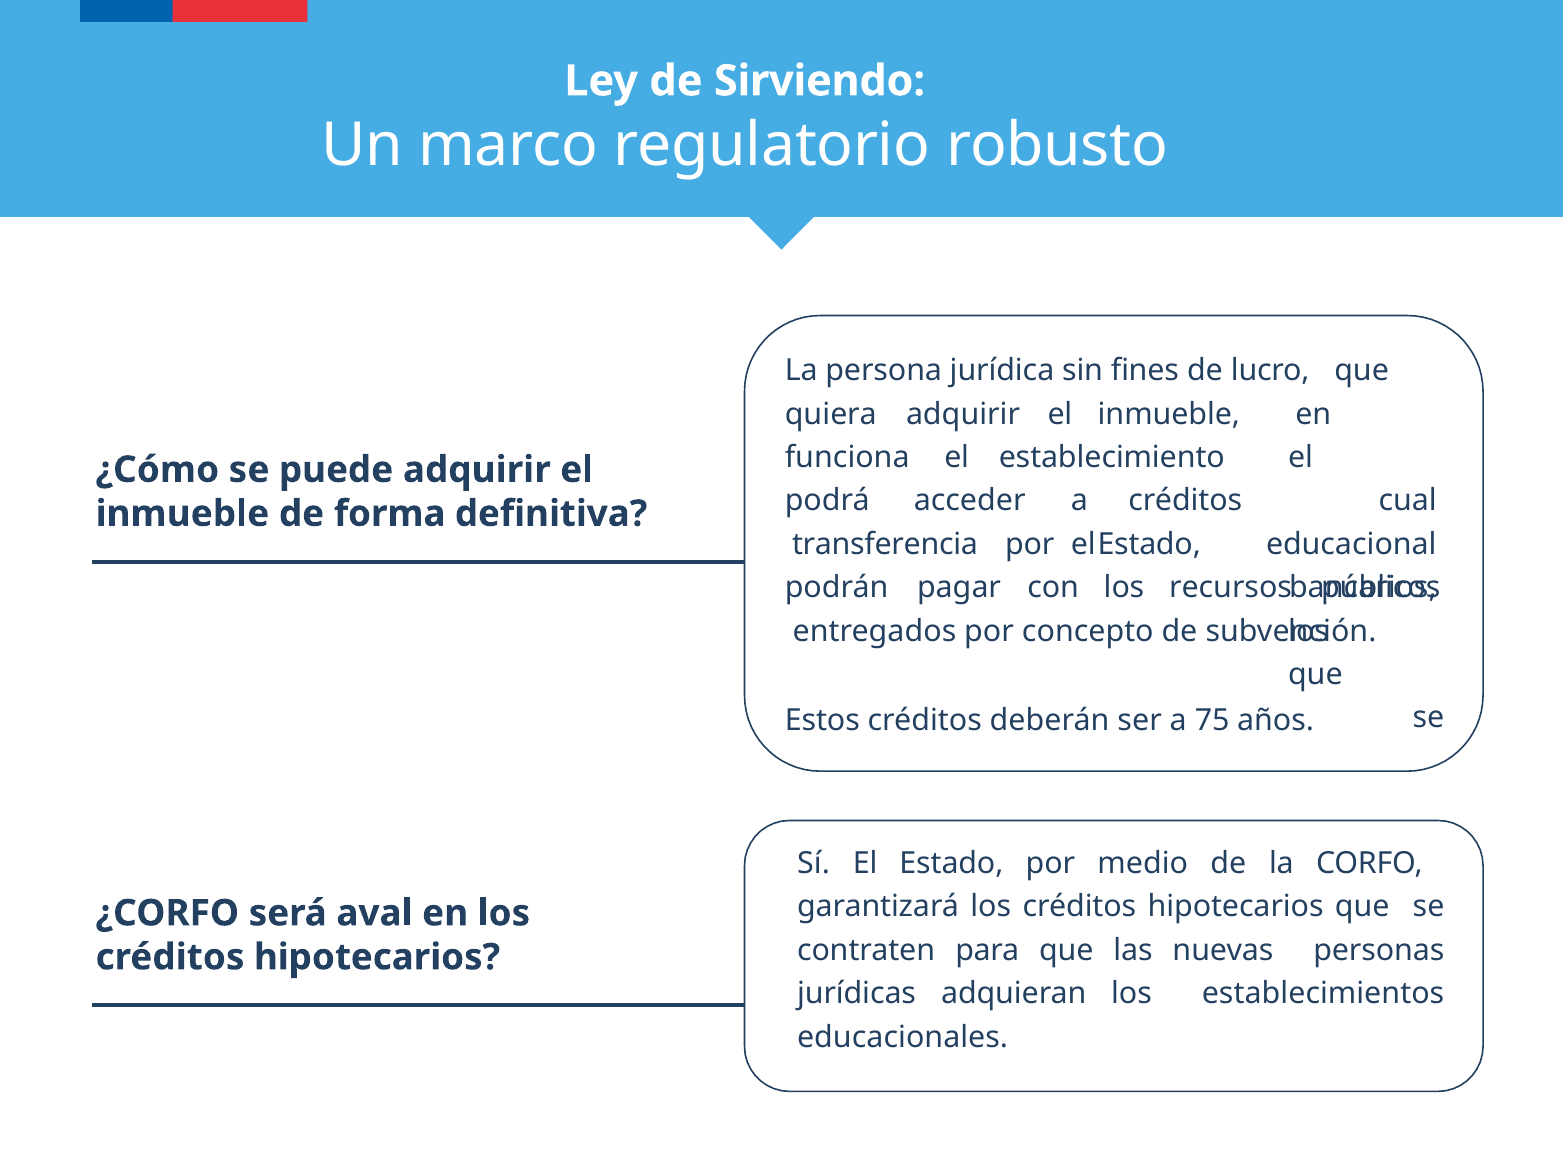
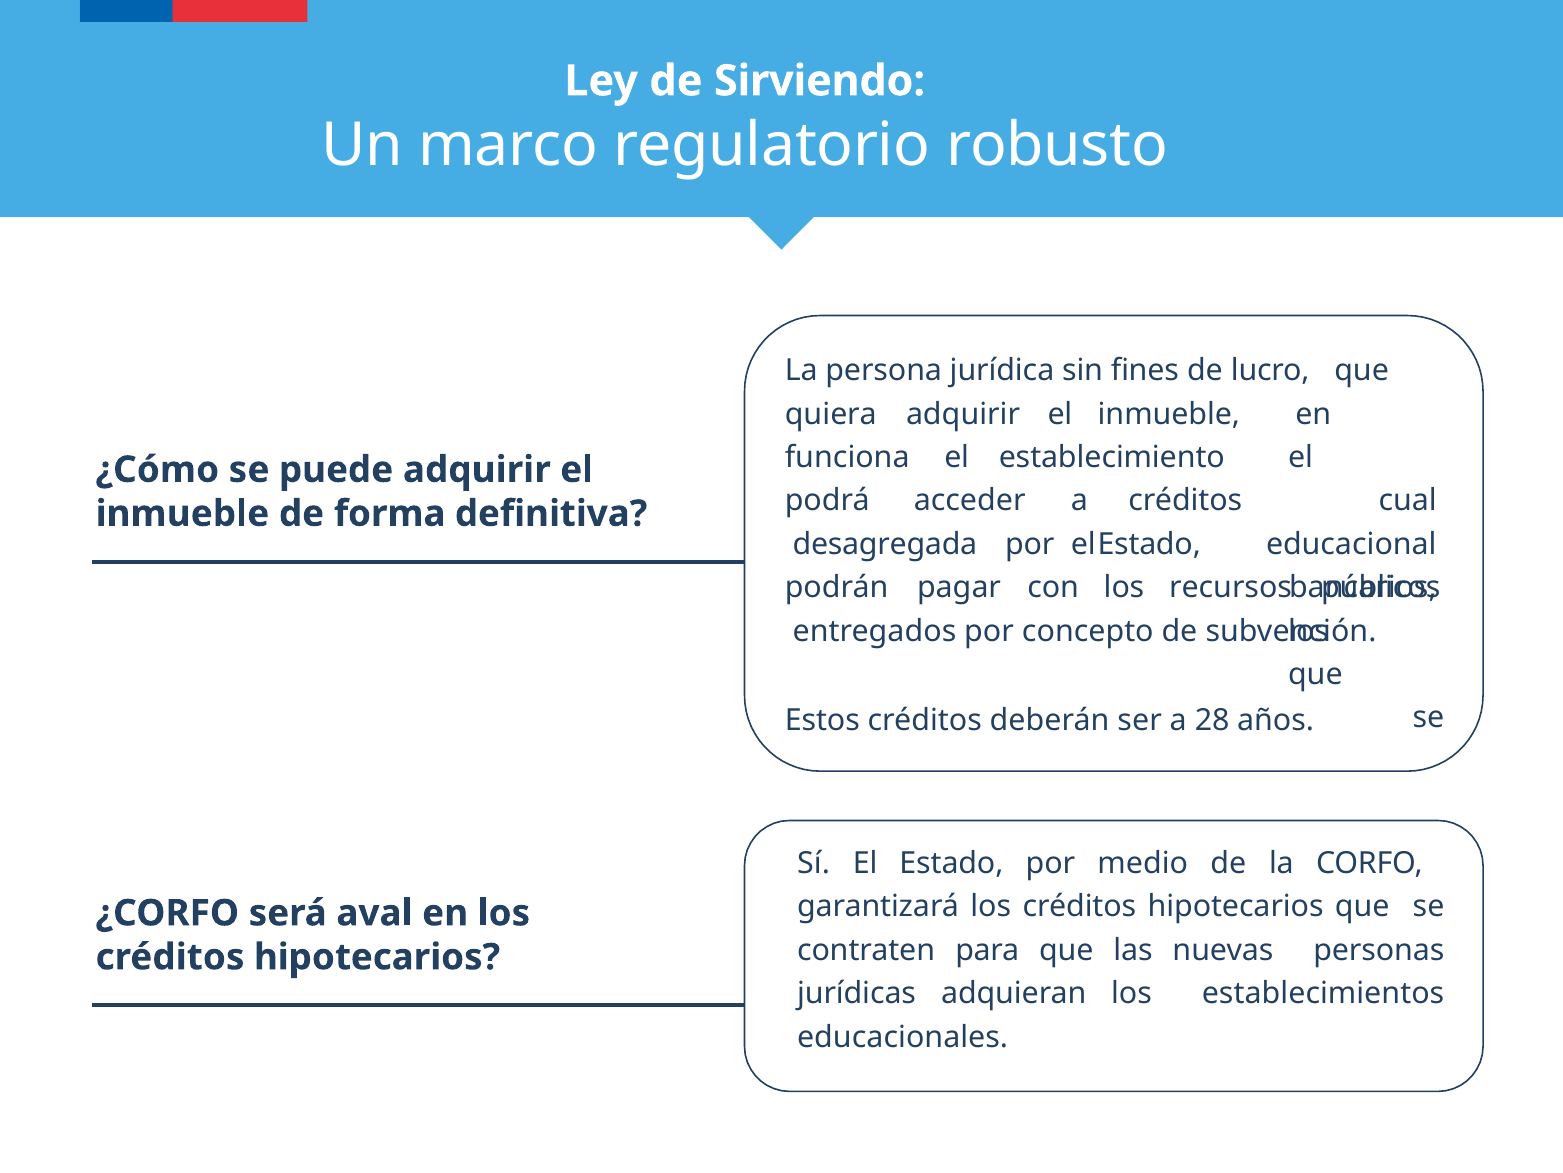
transferencia: transferencia -> desagregada
75: 75 -> 28
